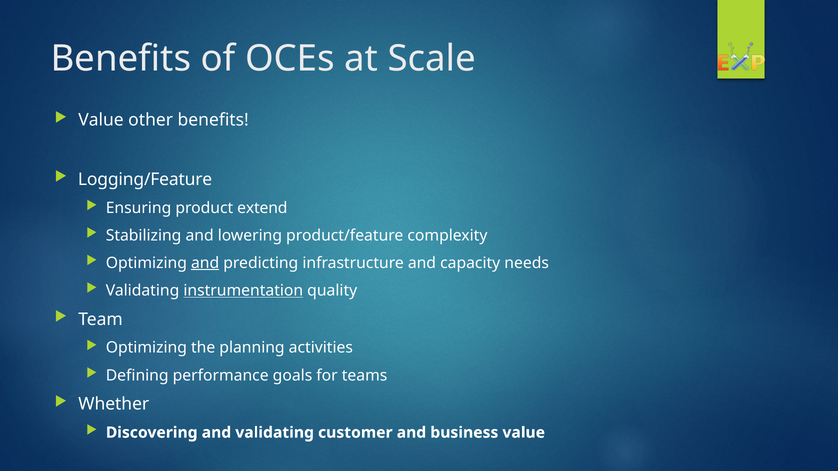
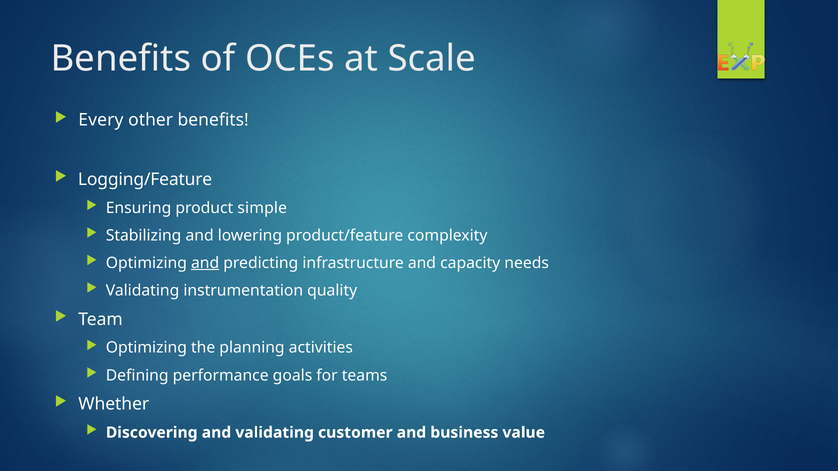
Value at (101, 120): Value -> Every
extend: extend -> simple
instrumentation underline: present -> none
